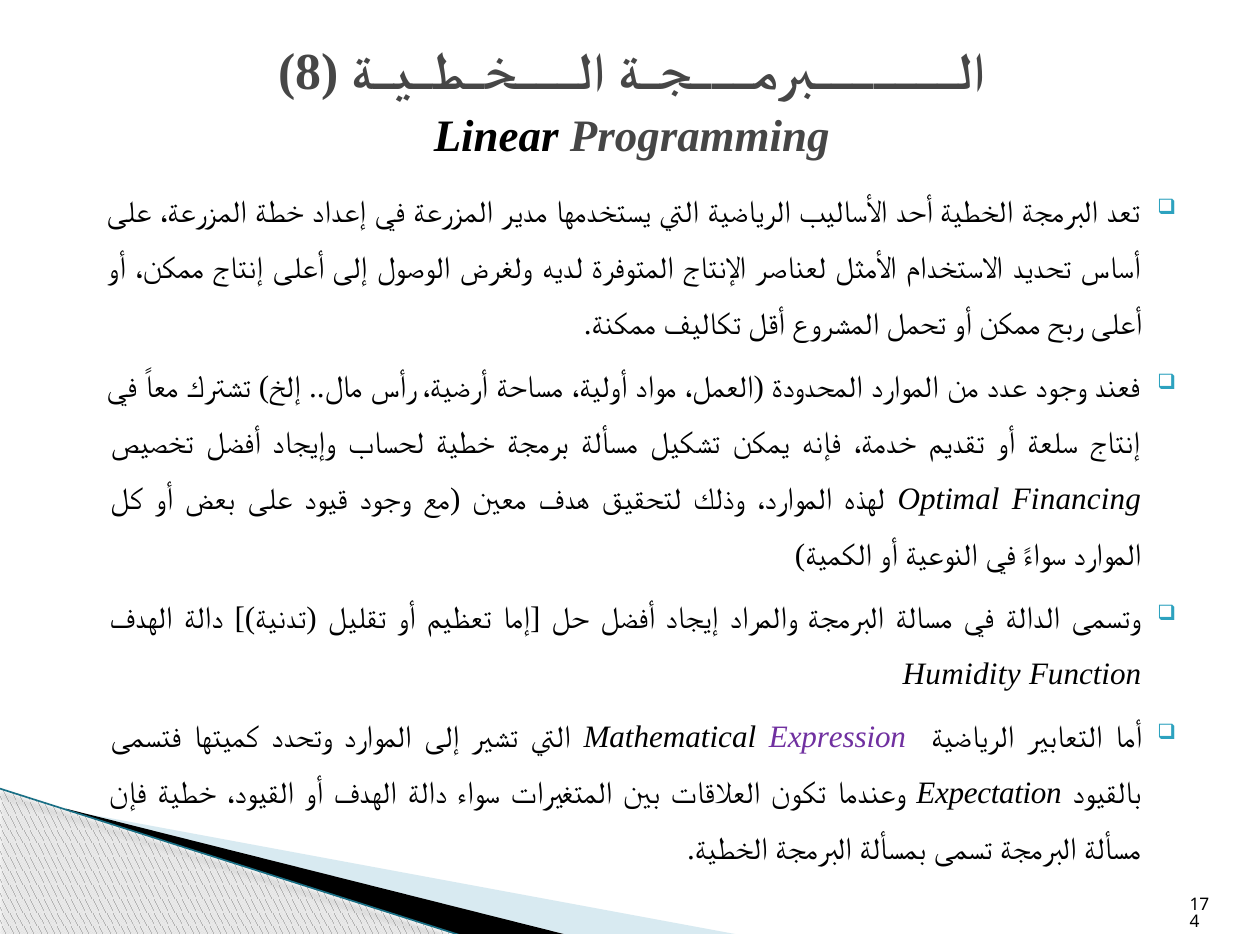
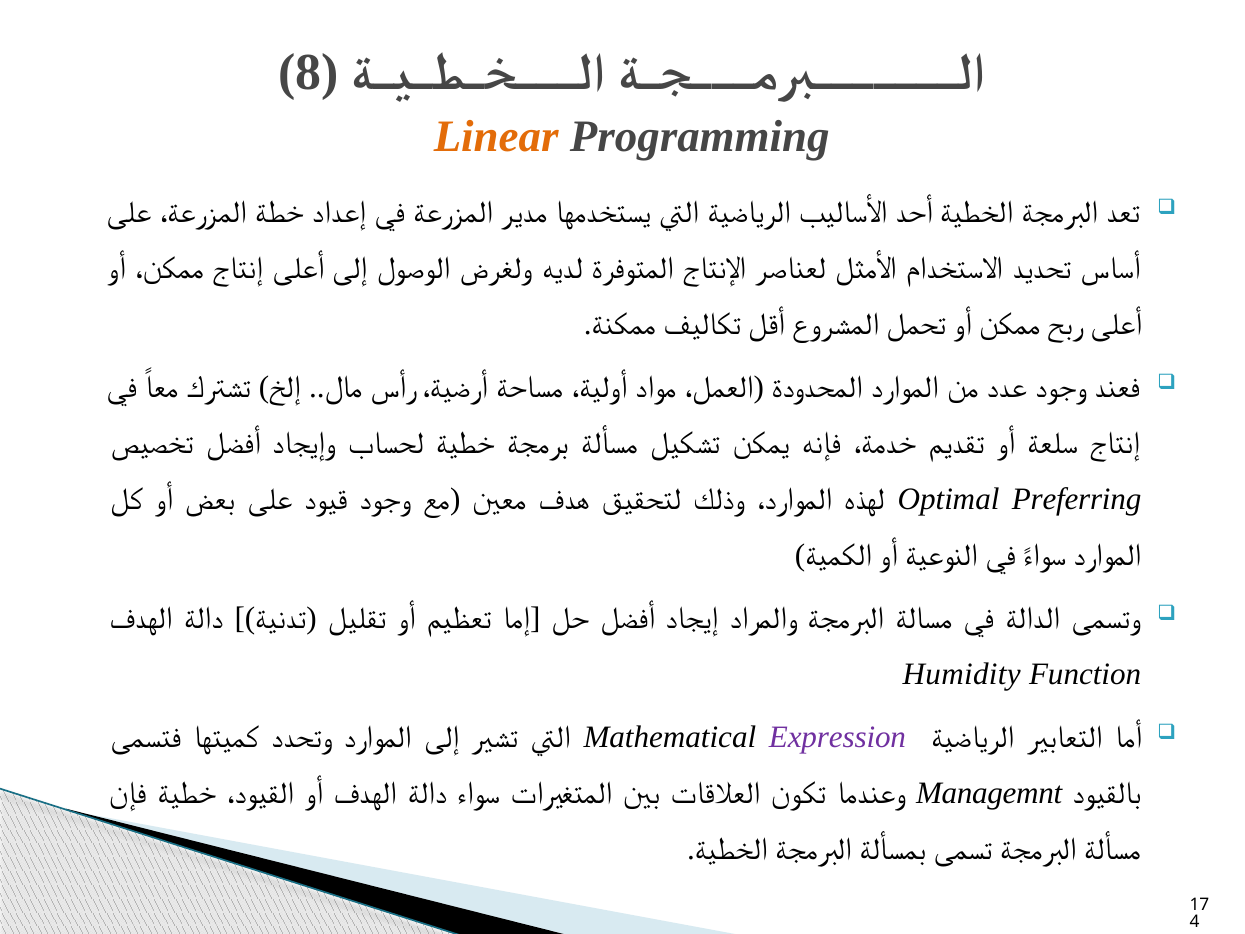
Linear colour: black -> orange
Financing: Financing -> Preferring
Expectation: Expectation -> Managemnt
